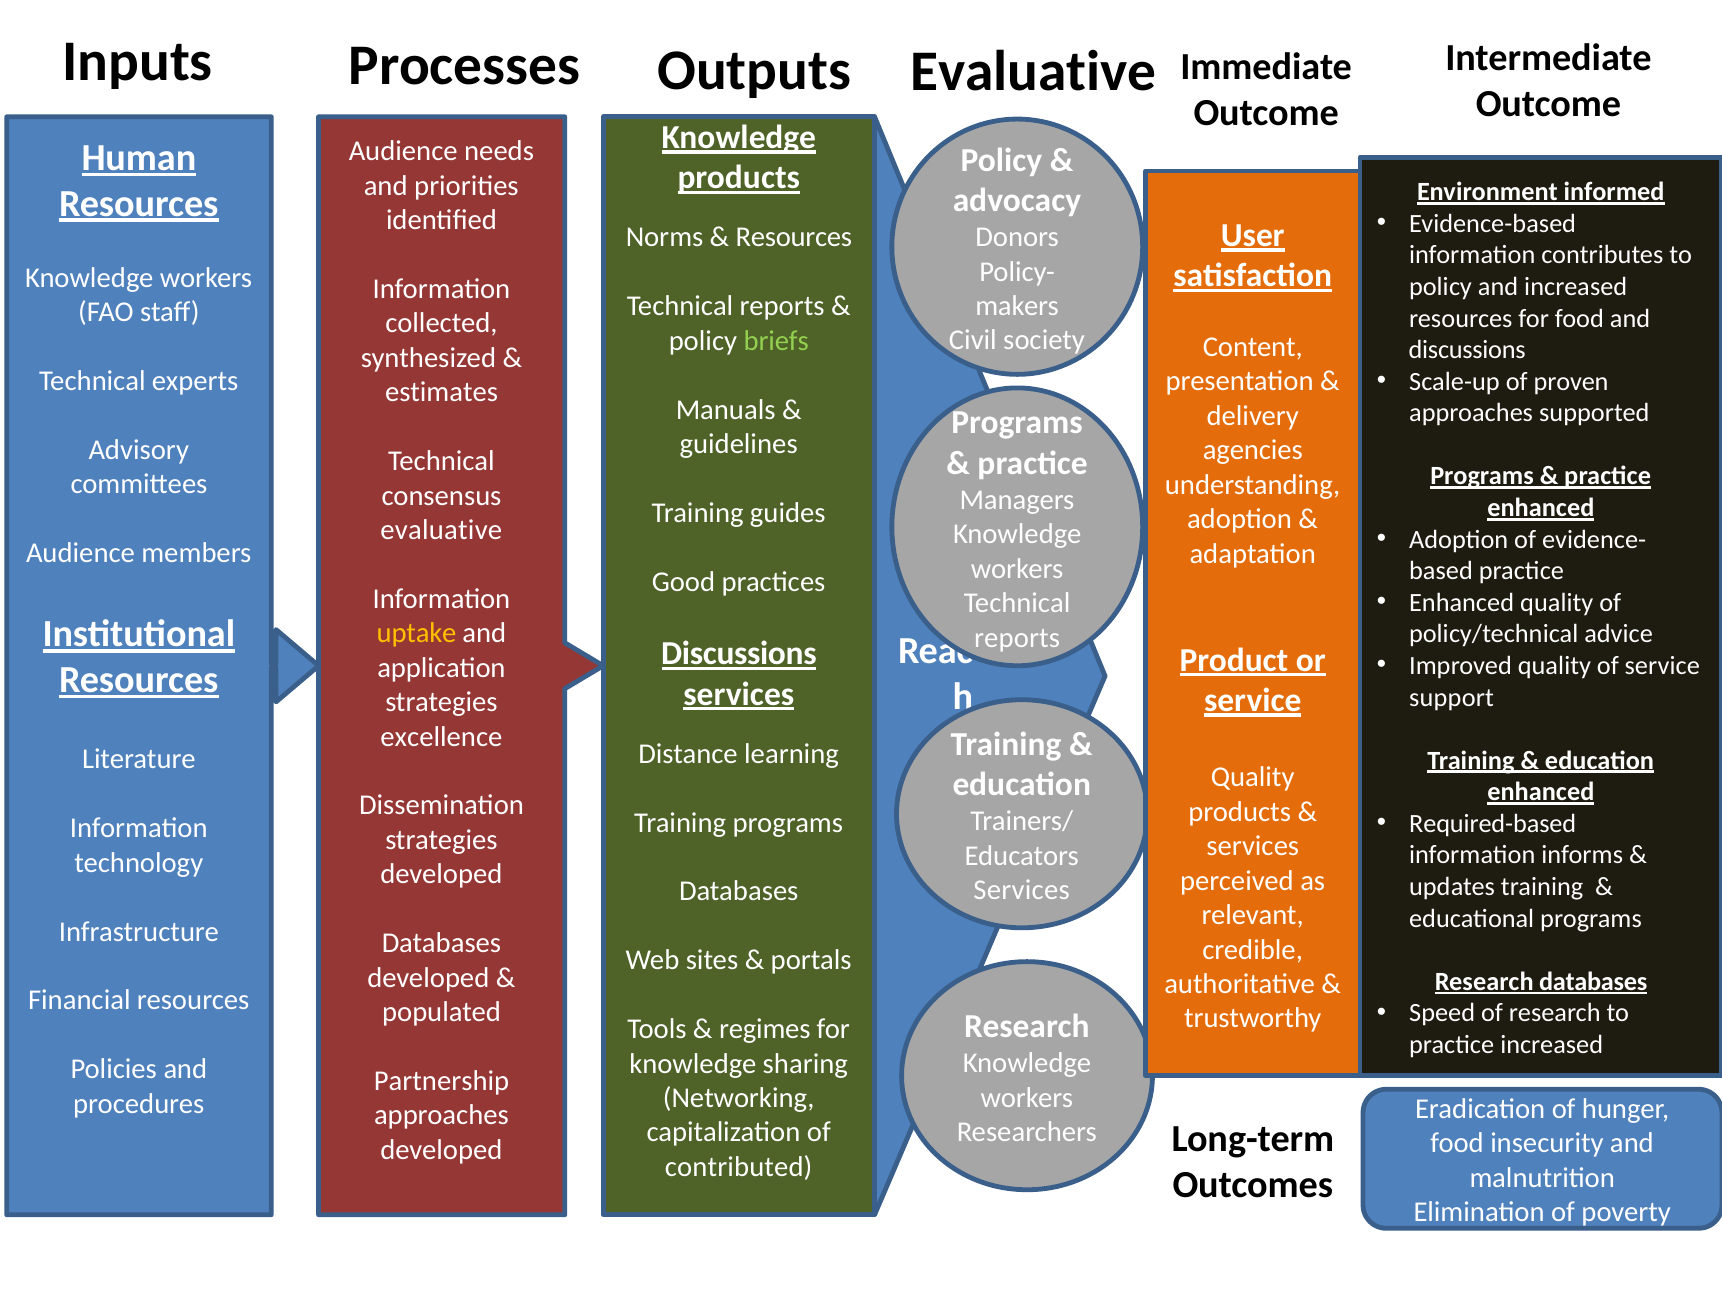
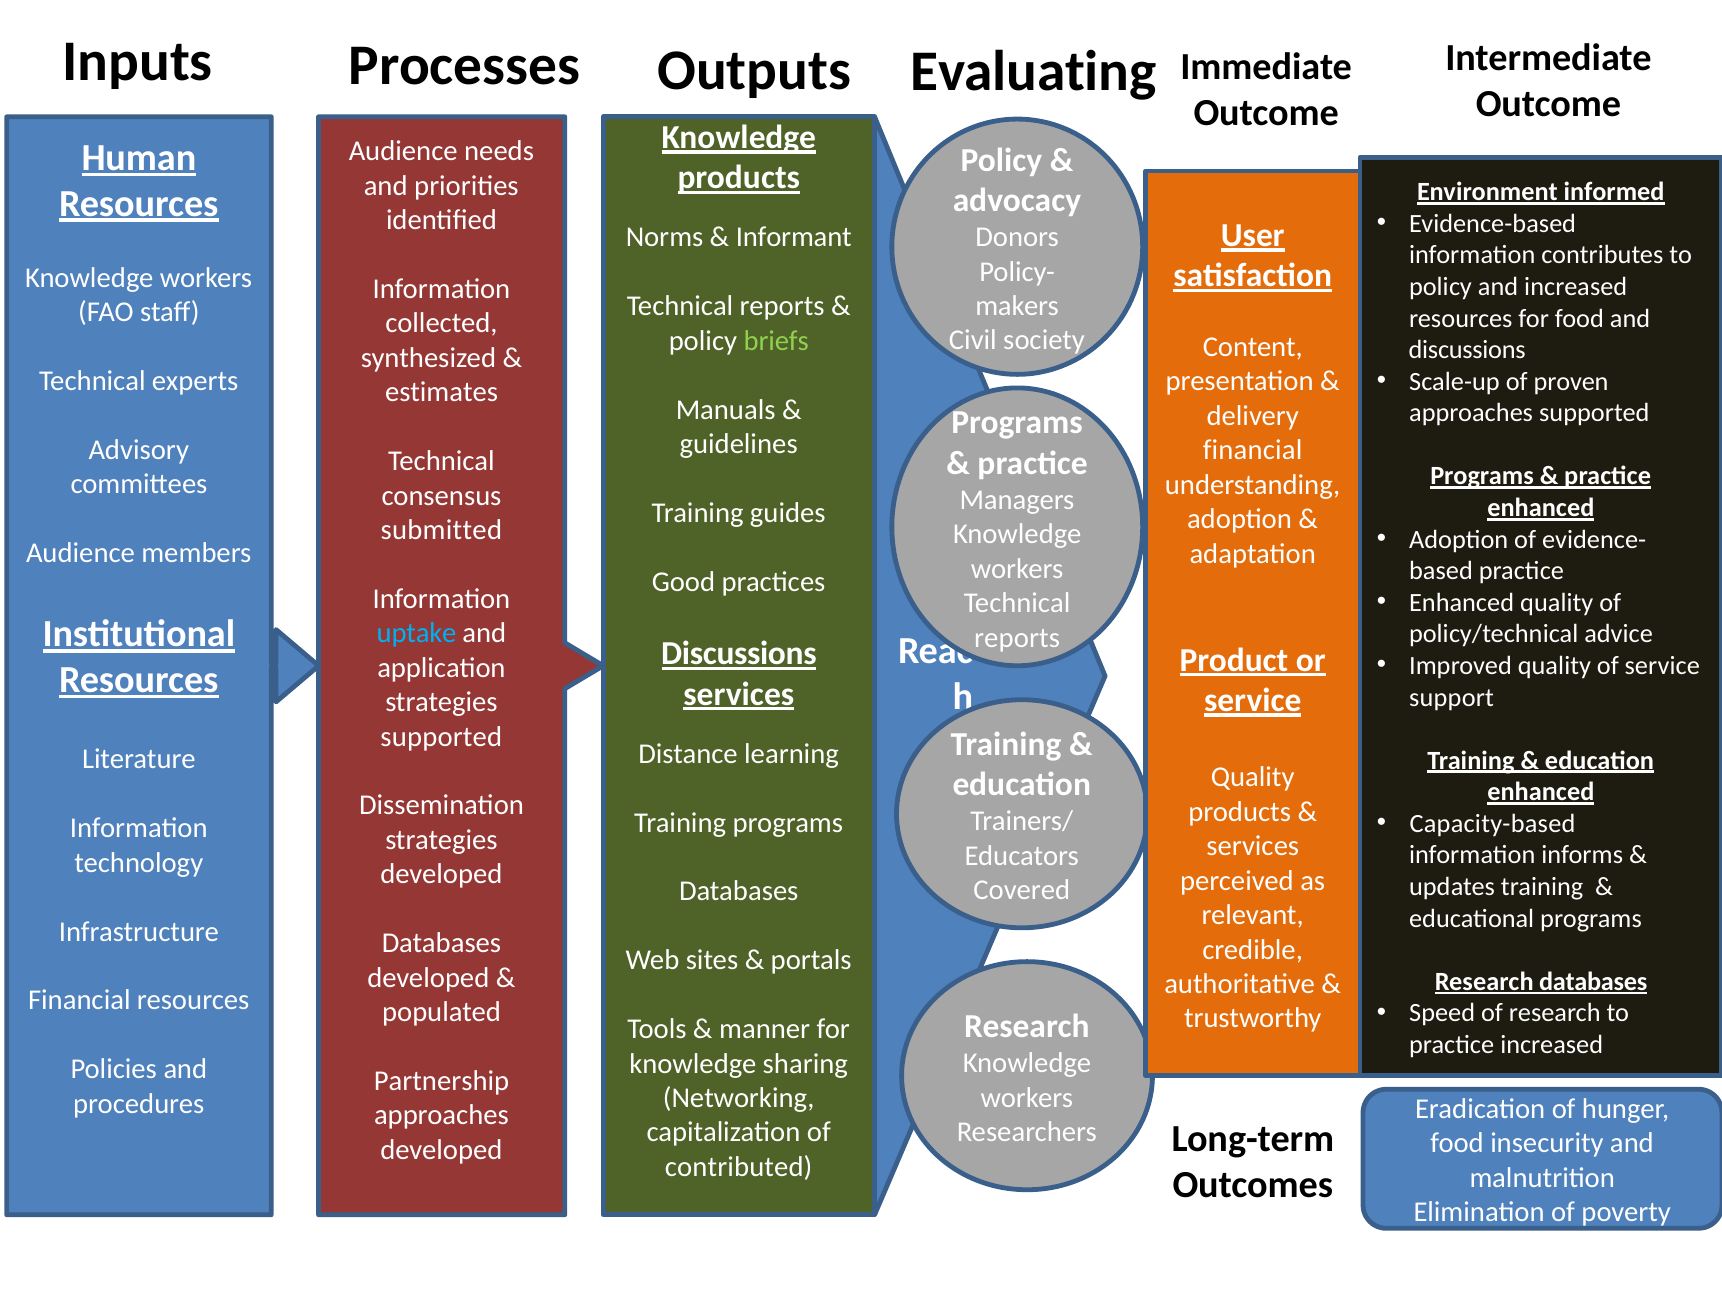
Evaluative at (1033, 71): Evaluative -> Evaluating
Resources at (794, 238): Resources -> Informant
agencies at (1253, 451): agencies -> financial
evaluative at (441, 530): evaluative -> submitted
uptake colour: yellow -> light blue
excellence at (441, 737): excellence -> supported
Required-based: Required-based -> Capacity-based
Services at (1022, 891): Services -> Covered
regimes: regimes -> manner
